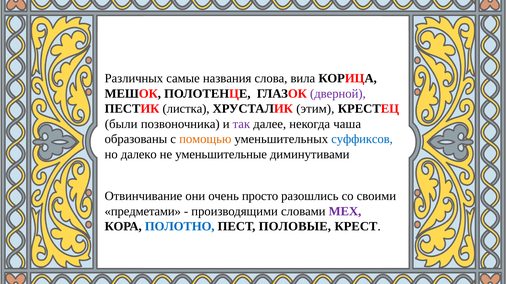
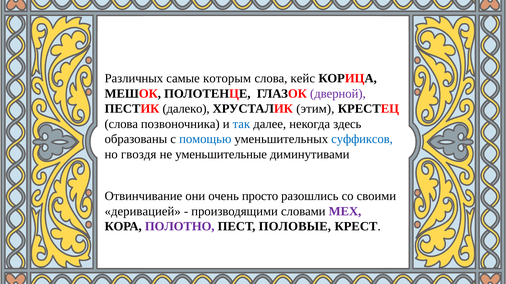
названия: названия -> которым
вила: вила -> кейс
листка: листка -> далеко
были at (121, 124): были -> слова
так colour: purple -> blue
чаша: чаша -> здесь
помощью colour: orange -> blue
далеко: далеко -> гвоздя
предметами: предметами -> деривацией
ПОЛОТНО colour: blue -> purple
